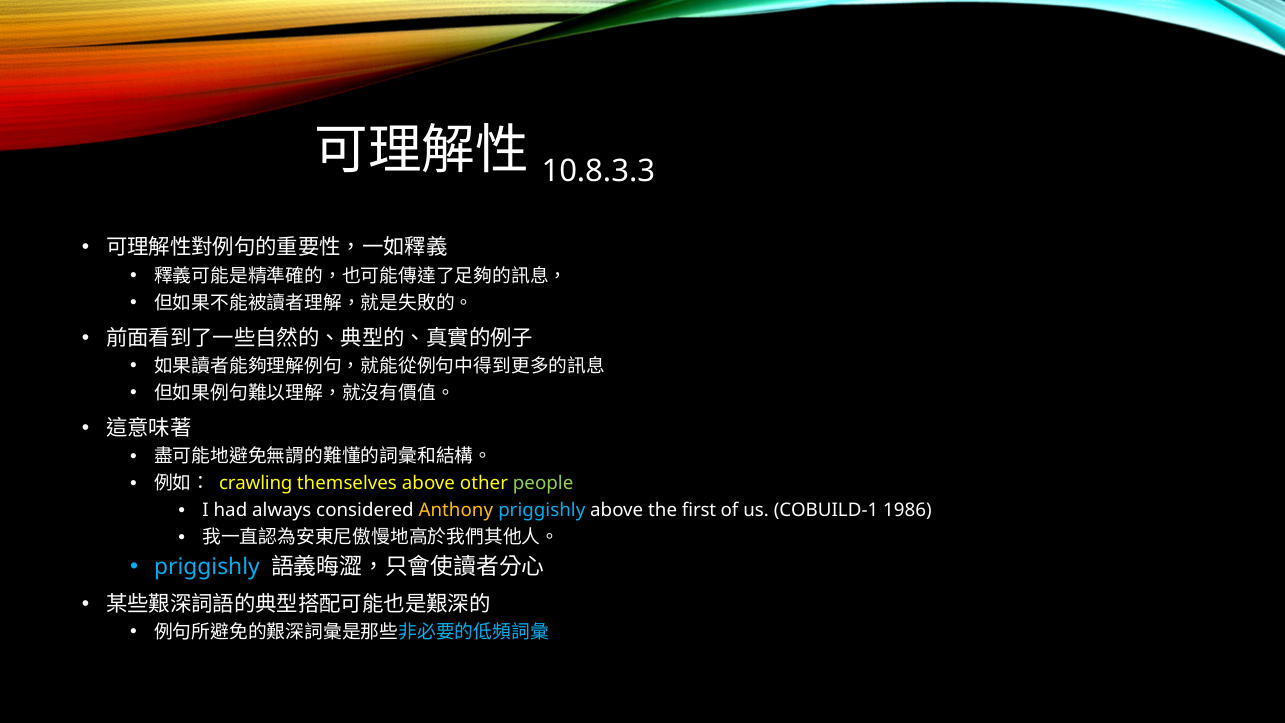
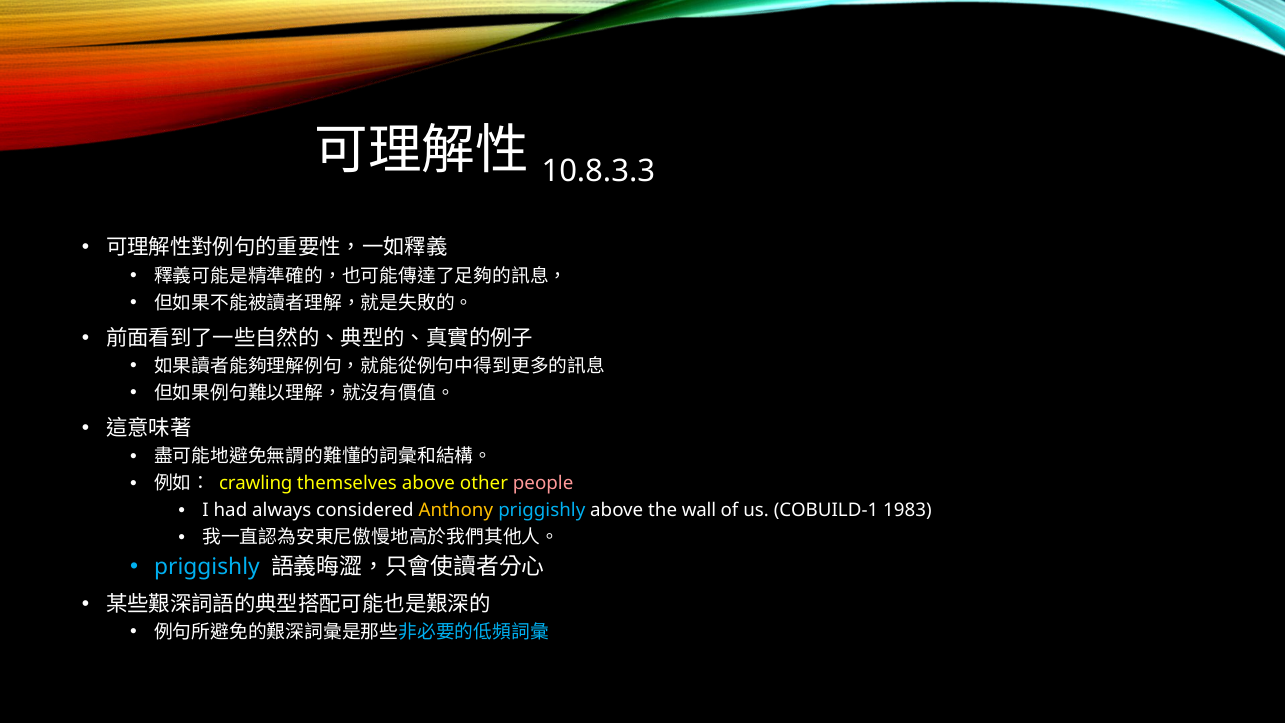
people colour: light green -> pink
ﬁrst: ﬁrst -> wall
1986: 1986 -> 1983
